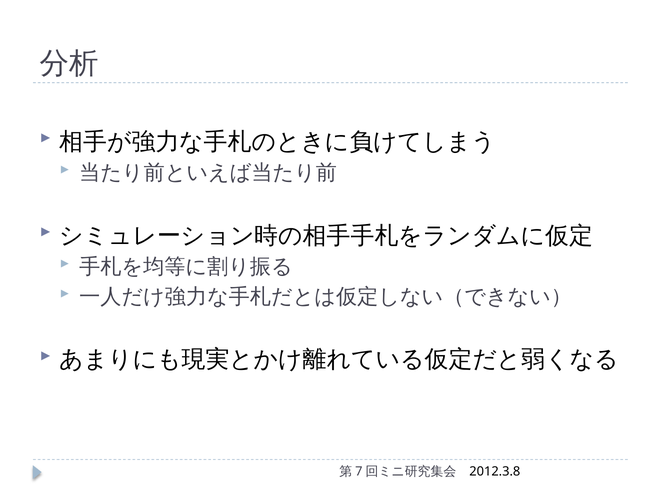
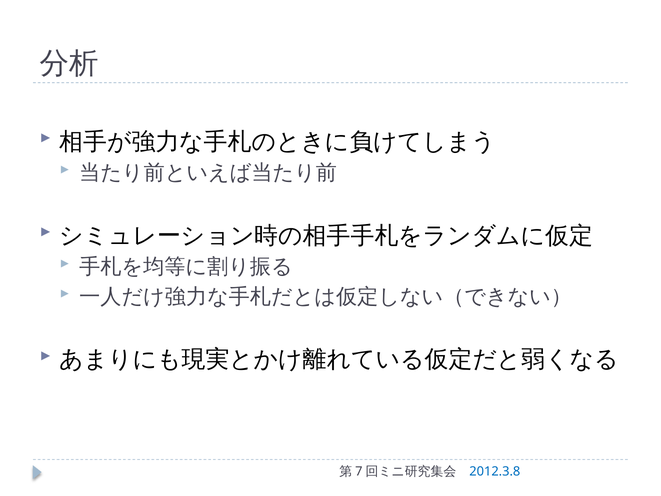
2012.3.8 colour: black -> blue
